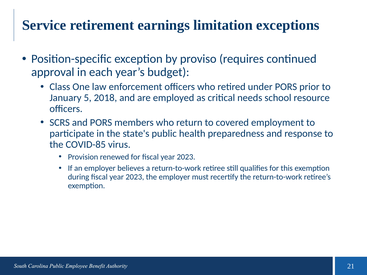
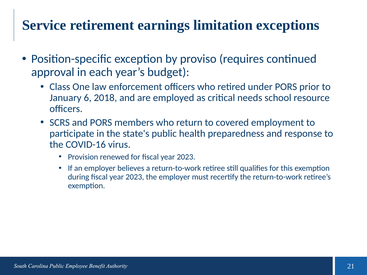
5: 5 -> 6
COVID-85: COVID-85 -> COVID-16
